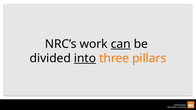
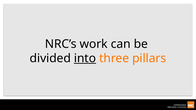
can underline: present -> none
